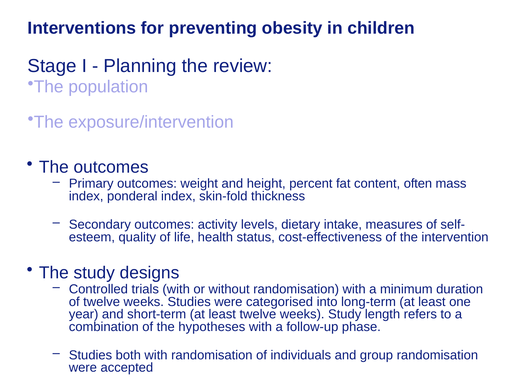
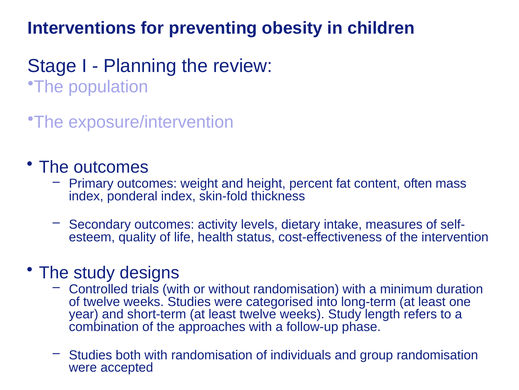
hypotheses: hypotheses -> approaches
